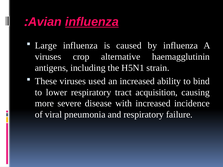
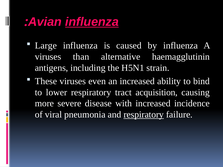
crop: crop -> than
used: used -> even
respiratory at (144, 115) underline: none -> present
